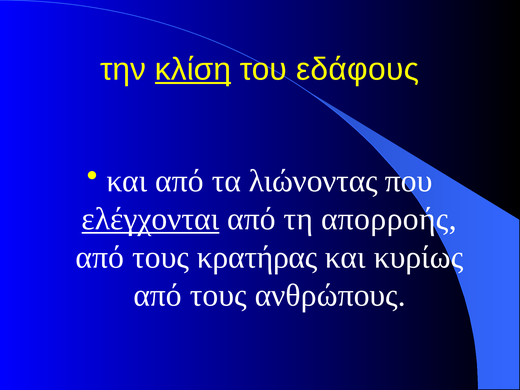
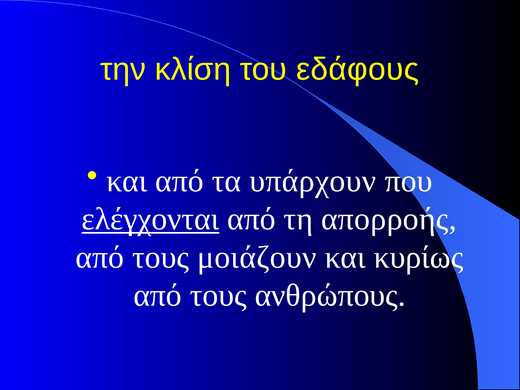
κλίση underline: present -> none
λιώνοντας: λιώνοντας -> υπάρχουν
κρατήρας: κρατήρας -> μοιάζουν
